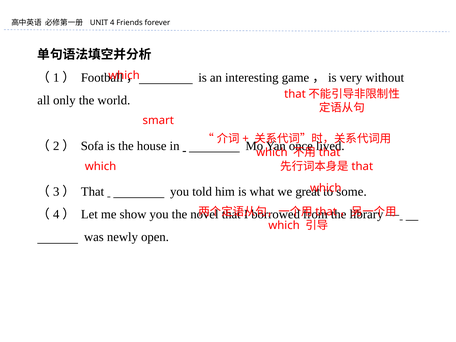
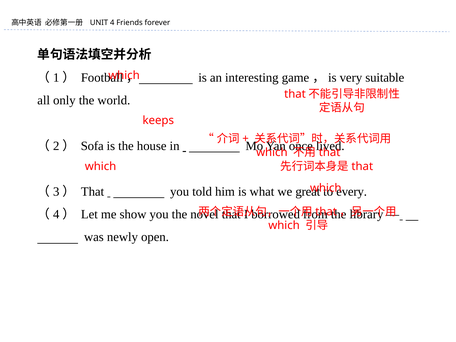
without: without -> suitable
smart: smart -> keeps
some: some -> every
